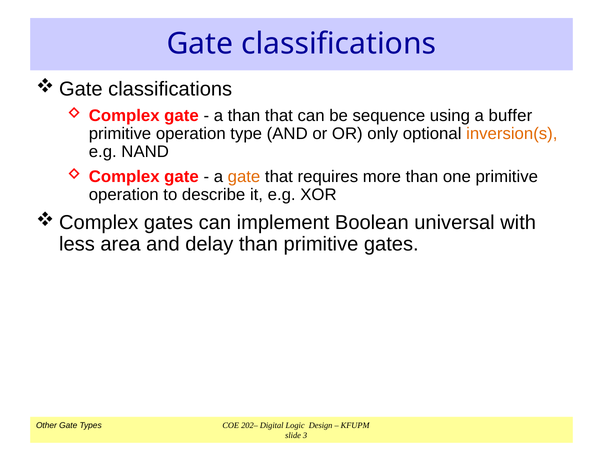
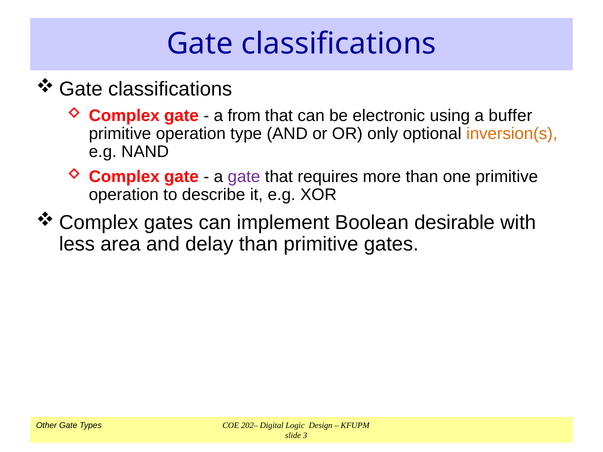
a than: than -> from
sequence: sequence -> electronic
gate at (244, 177) colour: orange -> purple
universal: universal -> desirable
